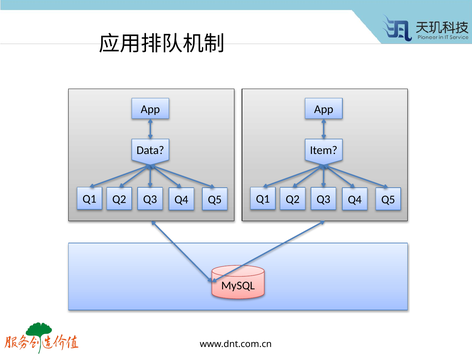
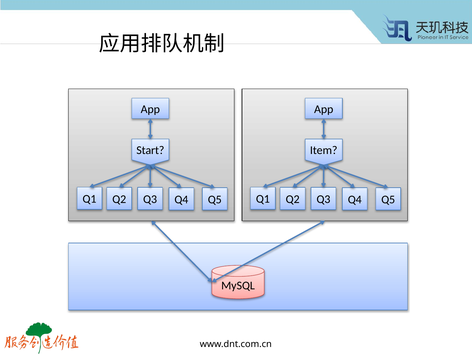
Data: Data -> Start
